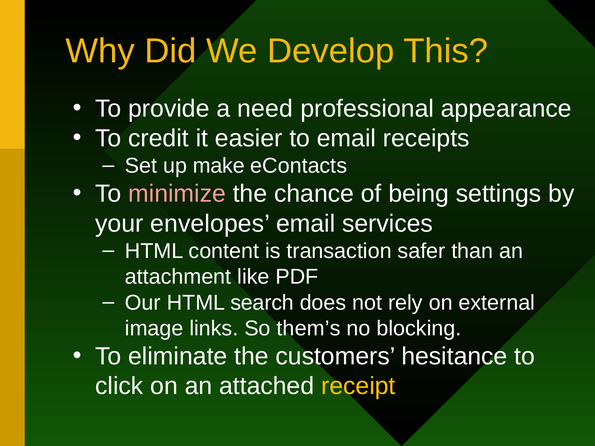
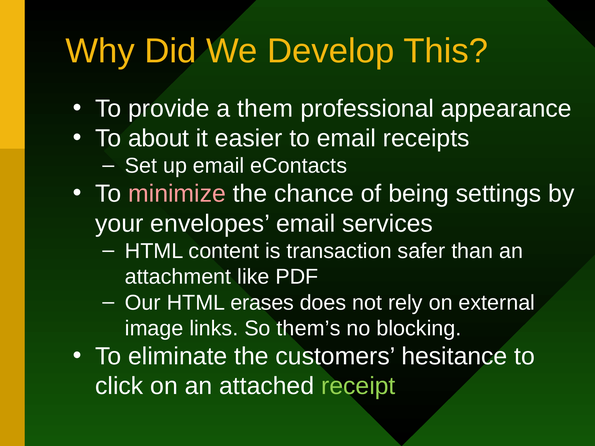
need: need -> them
credit: credit -> about
up make: make -> email
search: search -> erases
receipt colour: yellow -> light green
